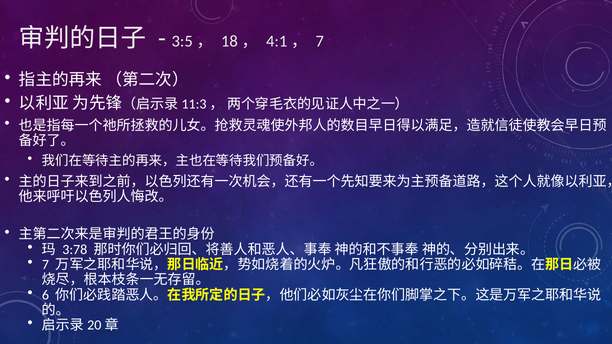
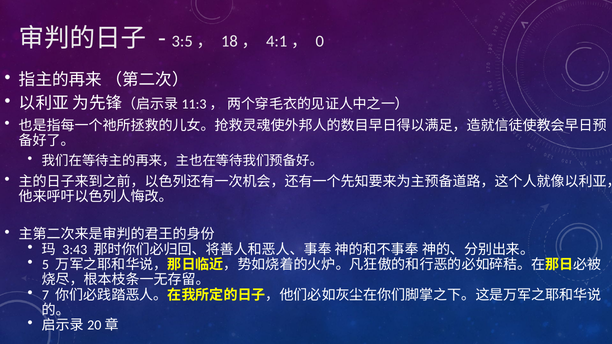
4:1， 7: 7 -> 0
3:78: 3:78 -> 3:43
7 at (45, 265): 7 -> 5
6: 6 -> 7
